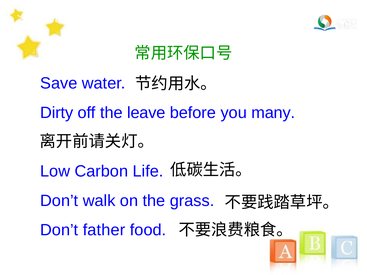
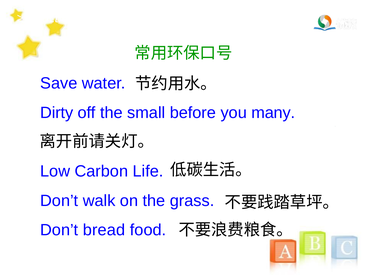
leave: leave -> small
father: father -> bread
